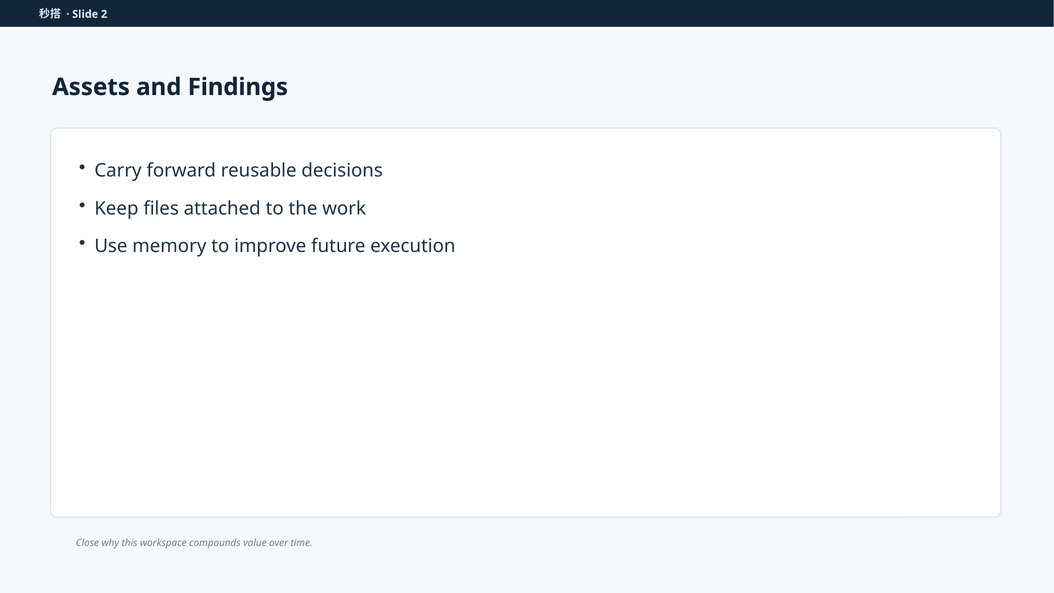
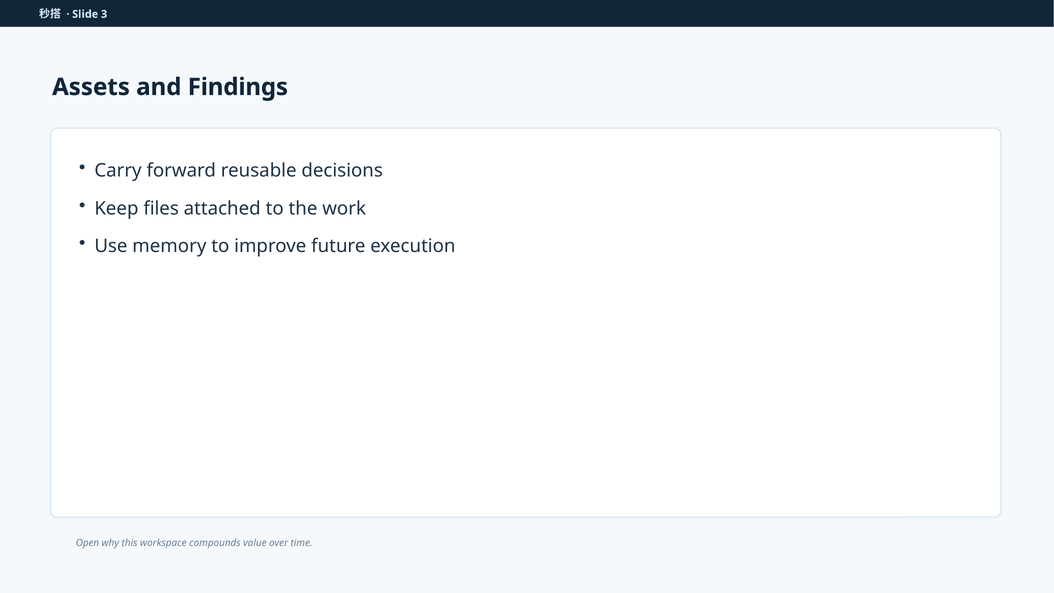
2: 2 -> 3
Close: Close -> Open
